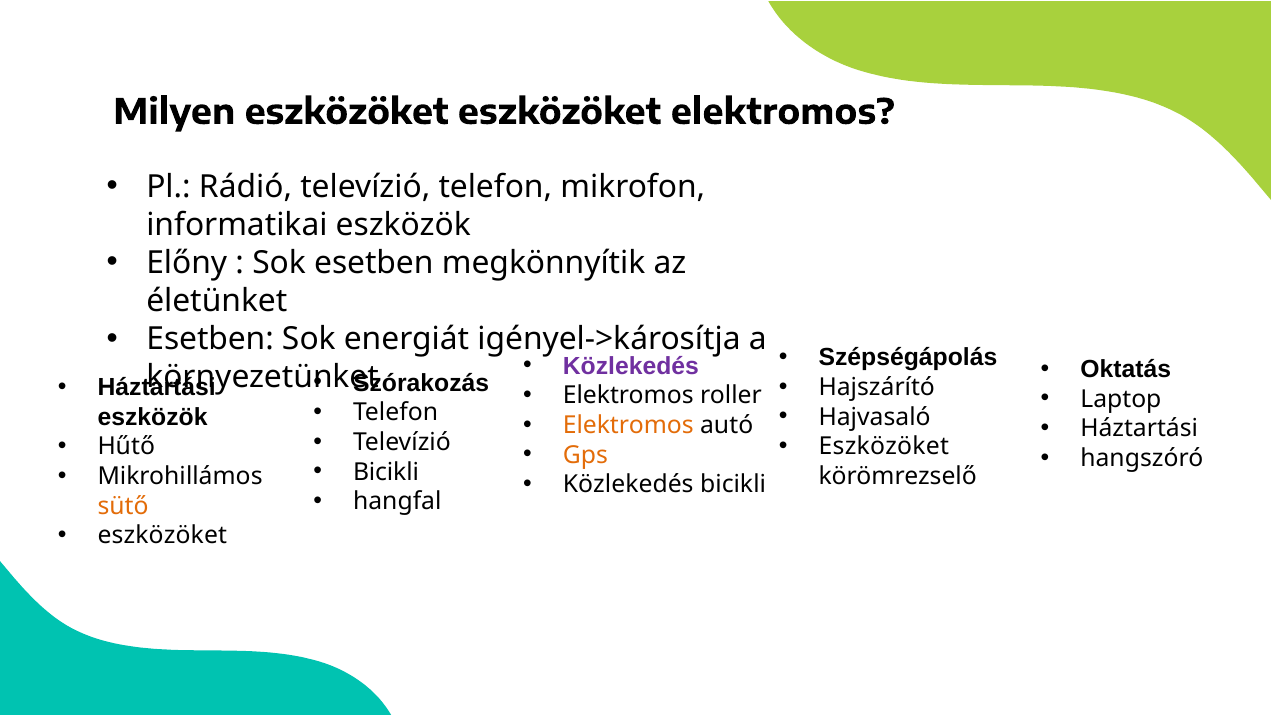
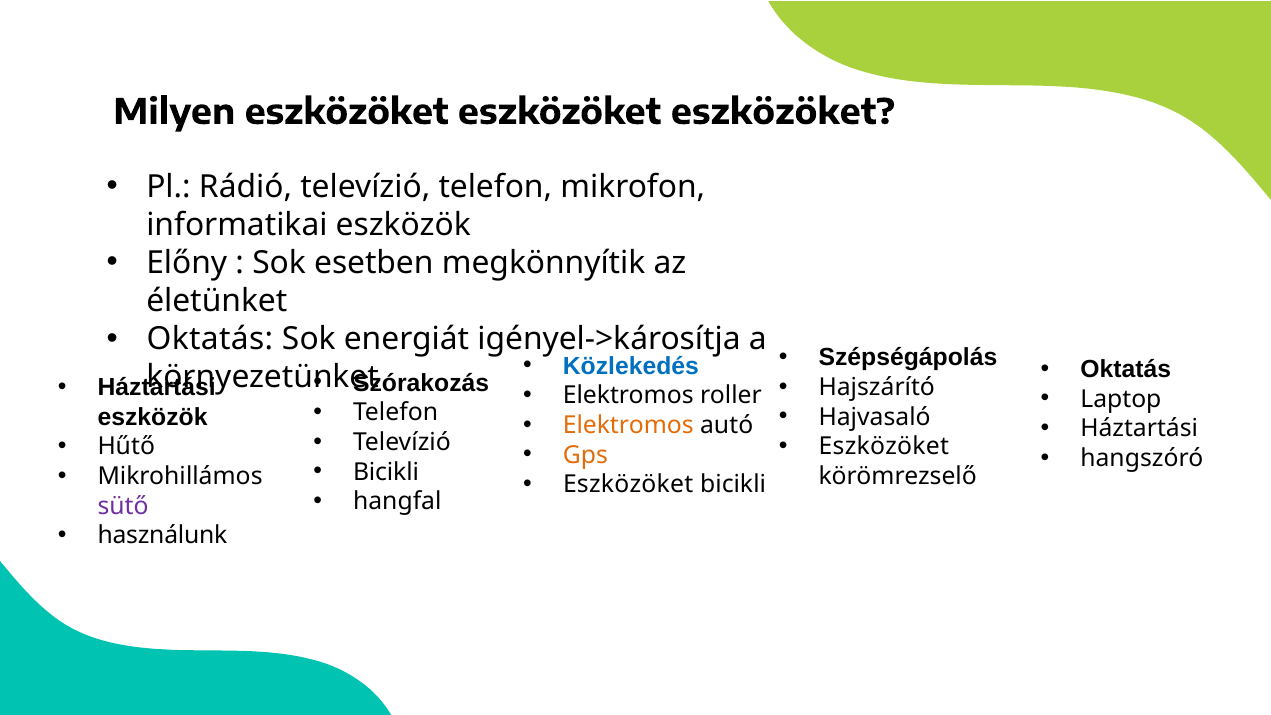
elektromos at (783, 112): elektromos -> eszközöket
Esetben at (210, 339): Esetben -> Oktatás
Közlekedés at (631, 366) colour: purple -> blue
Közlekedés at (628, 485): Közlekedés -> Eszközöket
sütő colour: orange -> purple
eszközöket at (162, 536): eszközöket -> használunk
